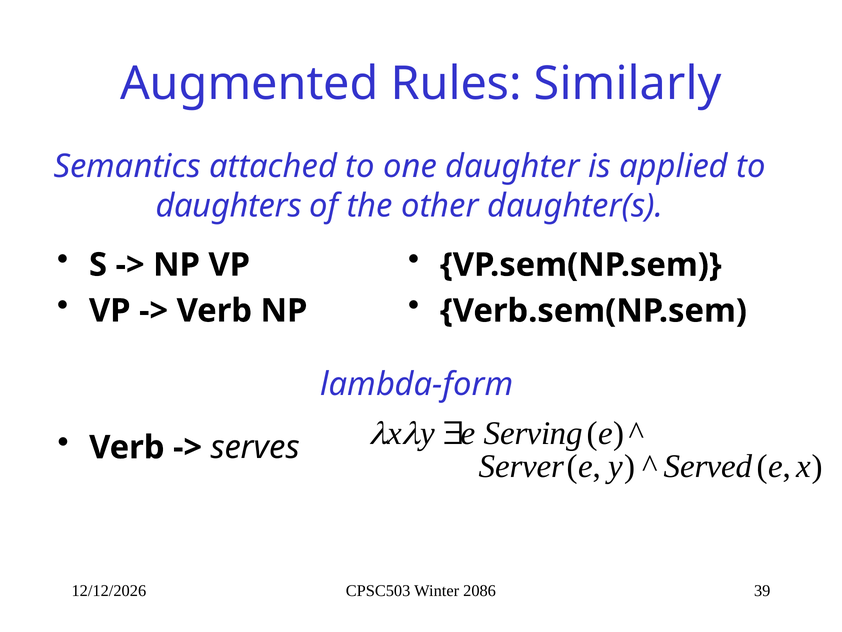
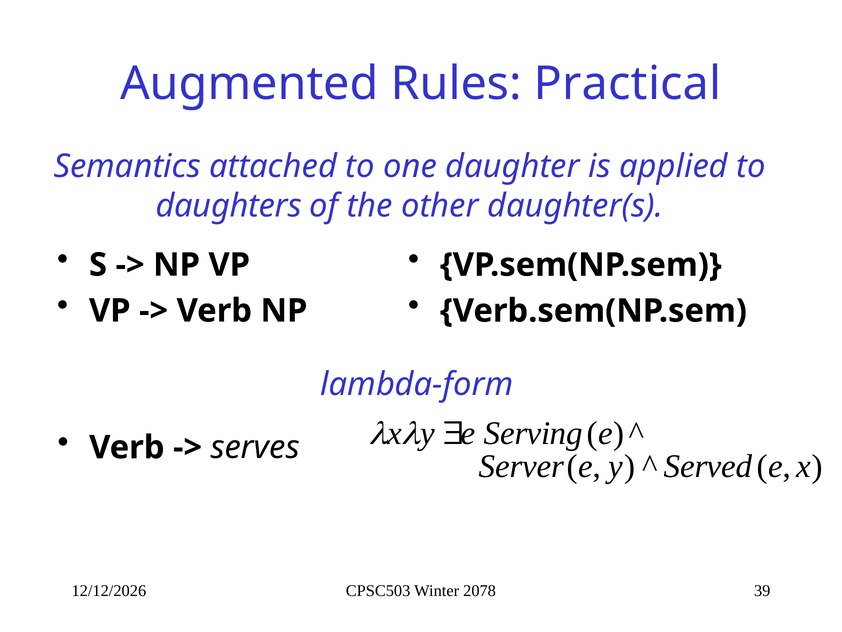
Similarly: Similarly -> Practical
2086: 2086 -> 2078
